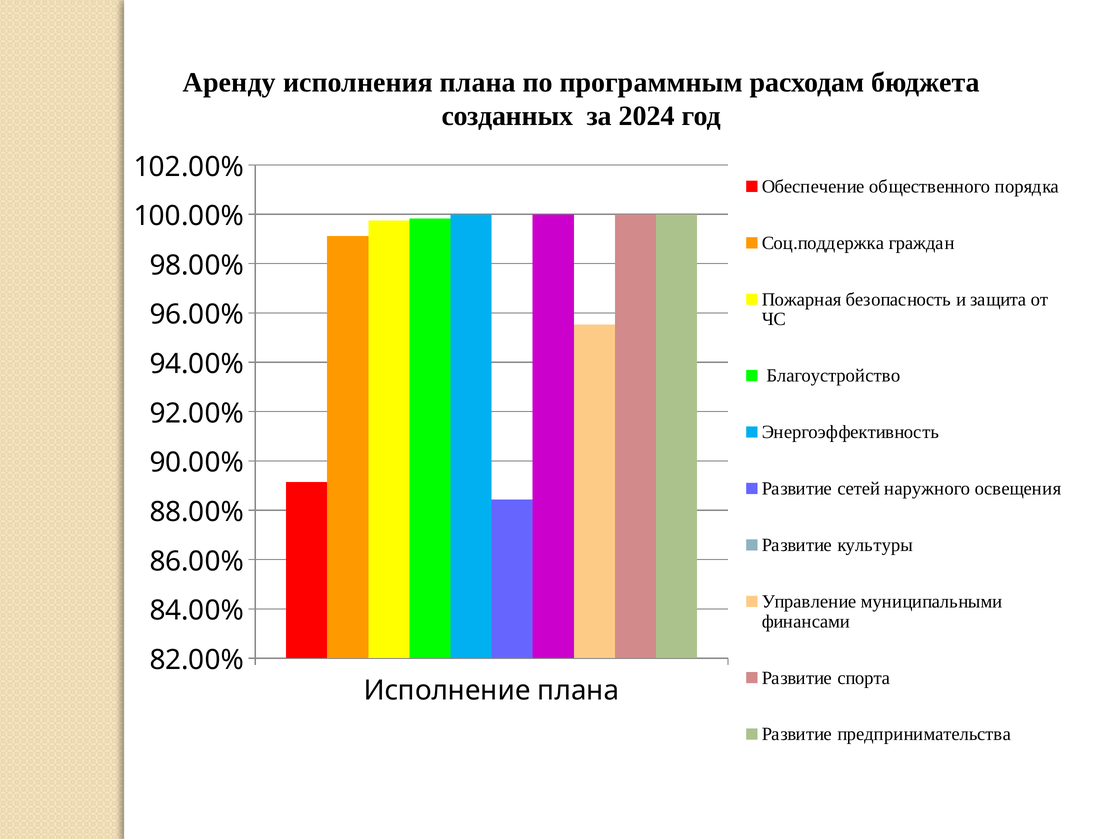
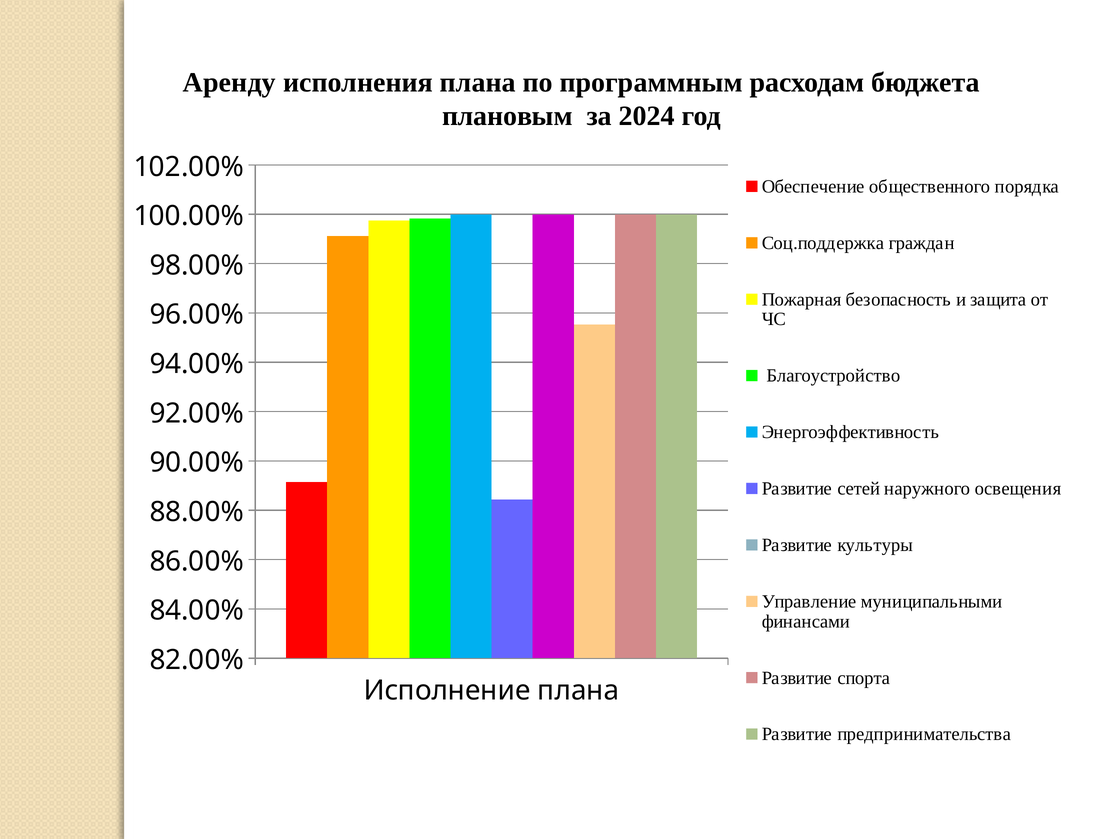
созданных: созданных -> плановым
